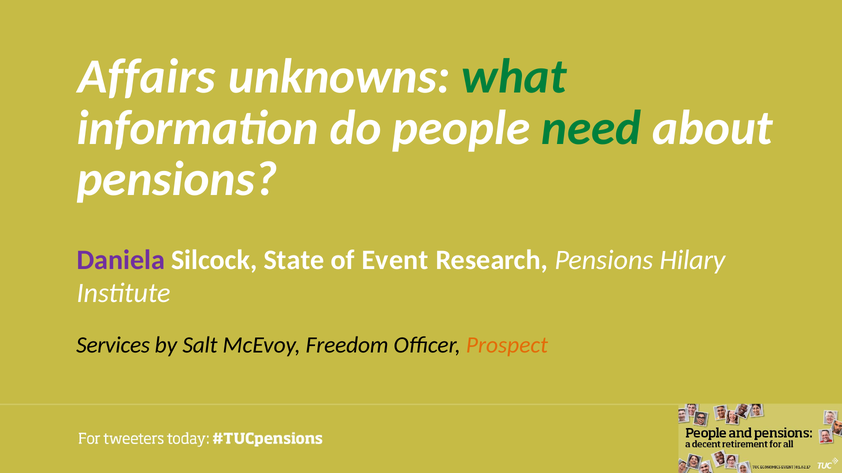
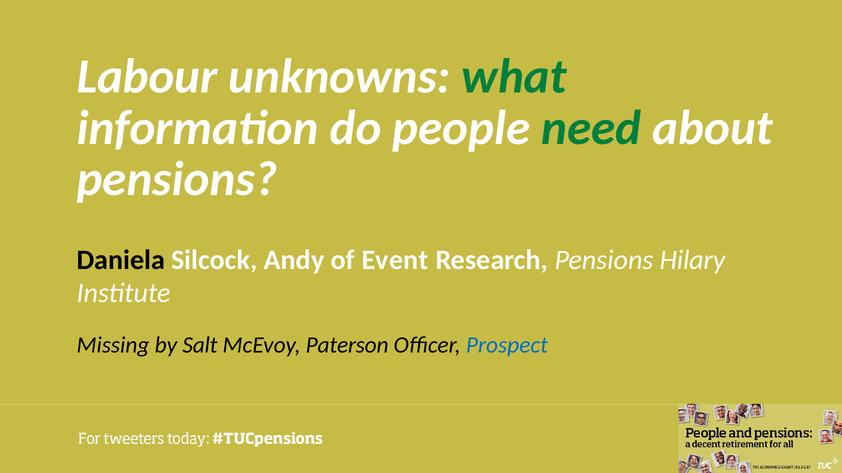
Affairs: Affairs -> Labour
Daniela colour: purple -> black
State: State -> Andy
Services: Services -> Missing
Freedom: Freedom -> Paterson
Prospect colour: orange -> blue
